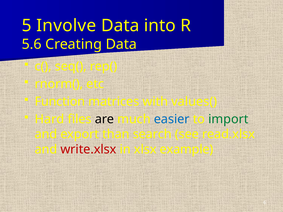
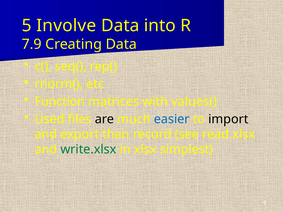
5.6: 5.6 -> 7.9
Hard: Hard -> Used
import colour: green -> black
search: search -> record
write.xlsx colour: red -> green
example: example -> simplest
